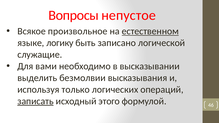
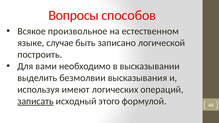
непустое: непустое -> способов
естественном underline: present -> none
логику: логику -> случае
служащие: служащие -> построить
только: только -> имеют
